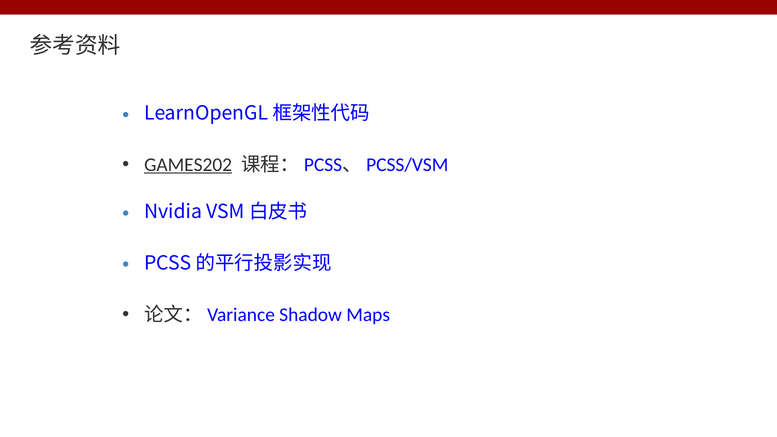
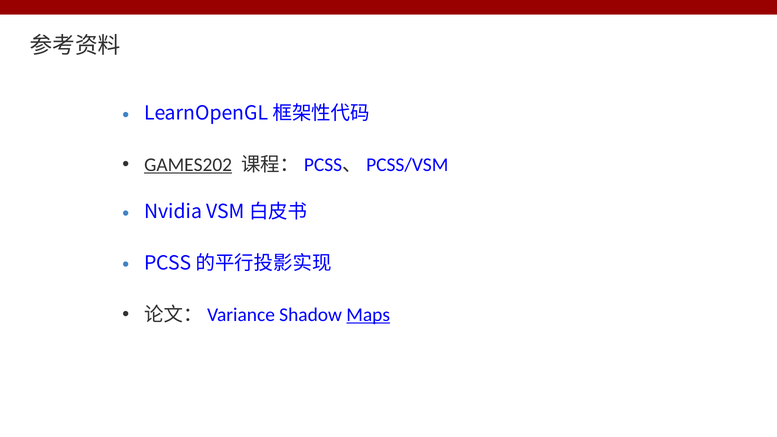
Maps underline: none -> present
